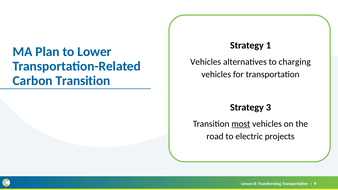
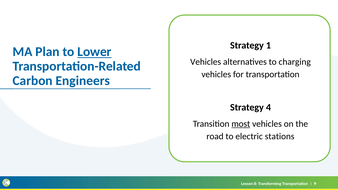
Lower underline: none -> present
Carbon Transition: Transition -> Engineers
3: 3 -> 4
projects: projects -> stations
